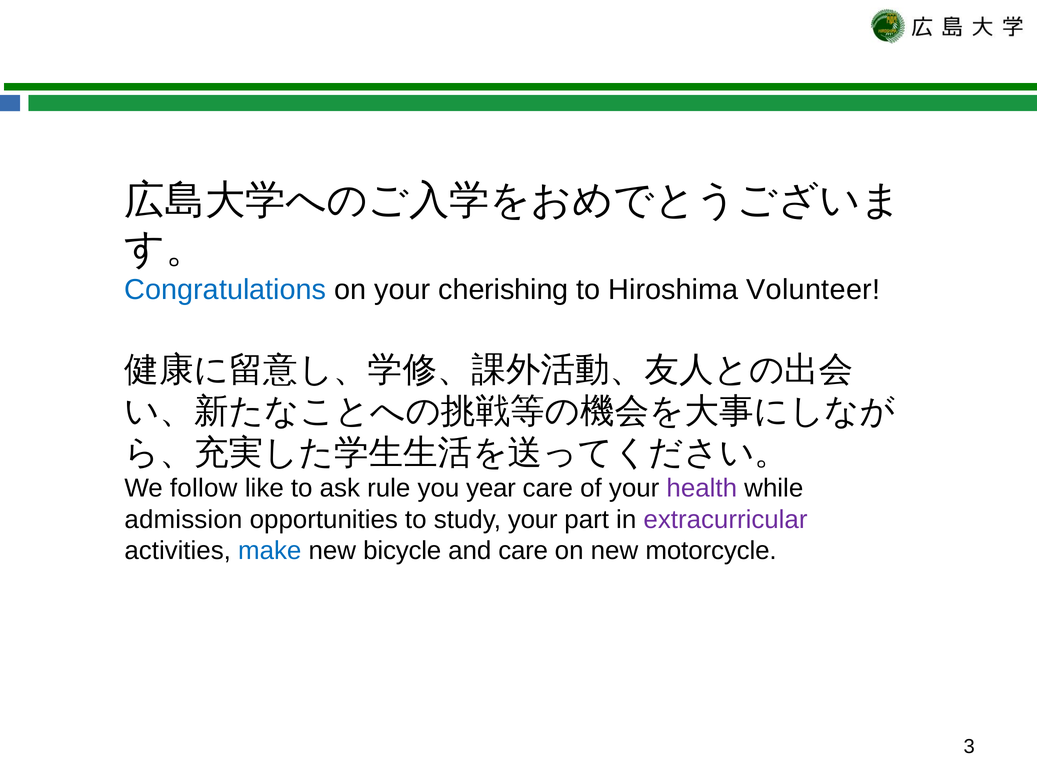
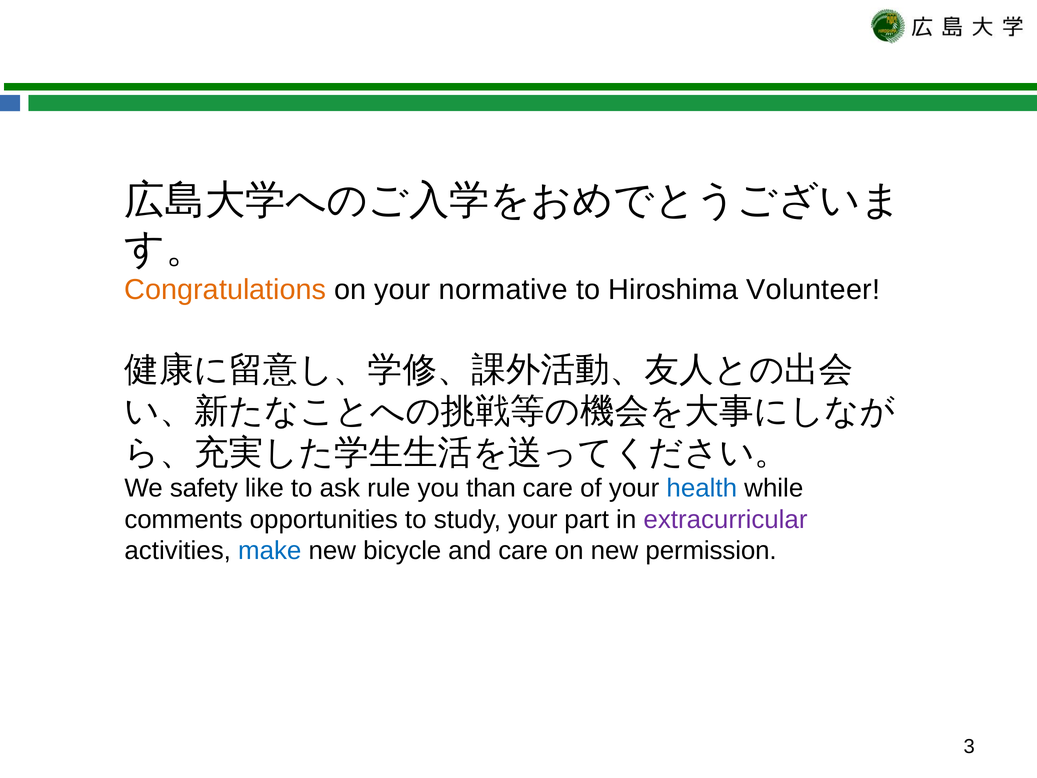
Congratulations colour: blue -> orange
cherishing: cherishing -> normative
follow: follow -> safety
year: year -> than
health colour: purple -> blue
admission: admission -> comments
motorcycle: motorcycle -> permission
